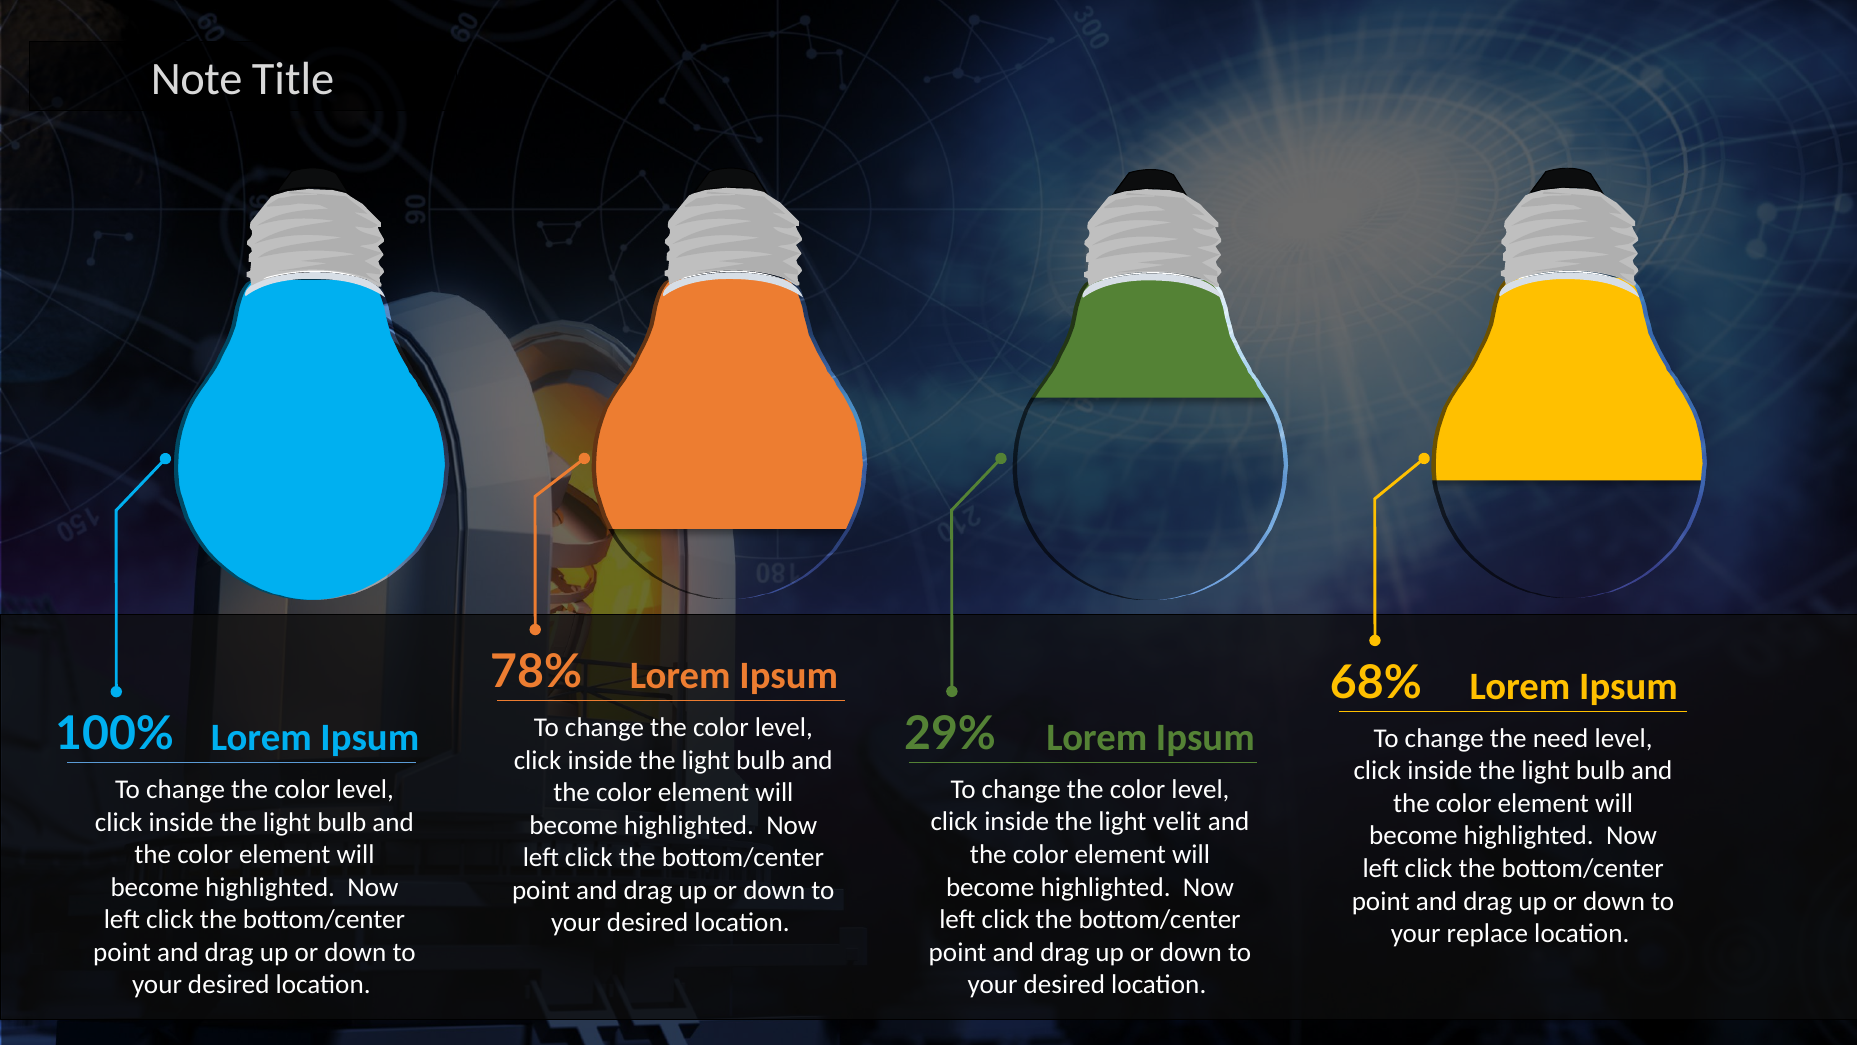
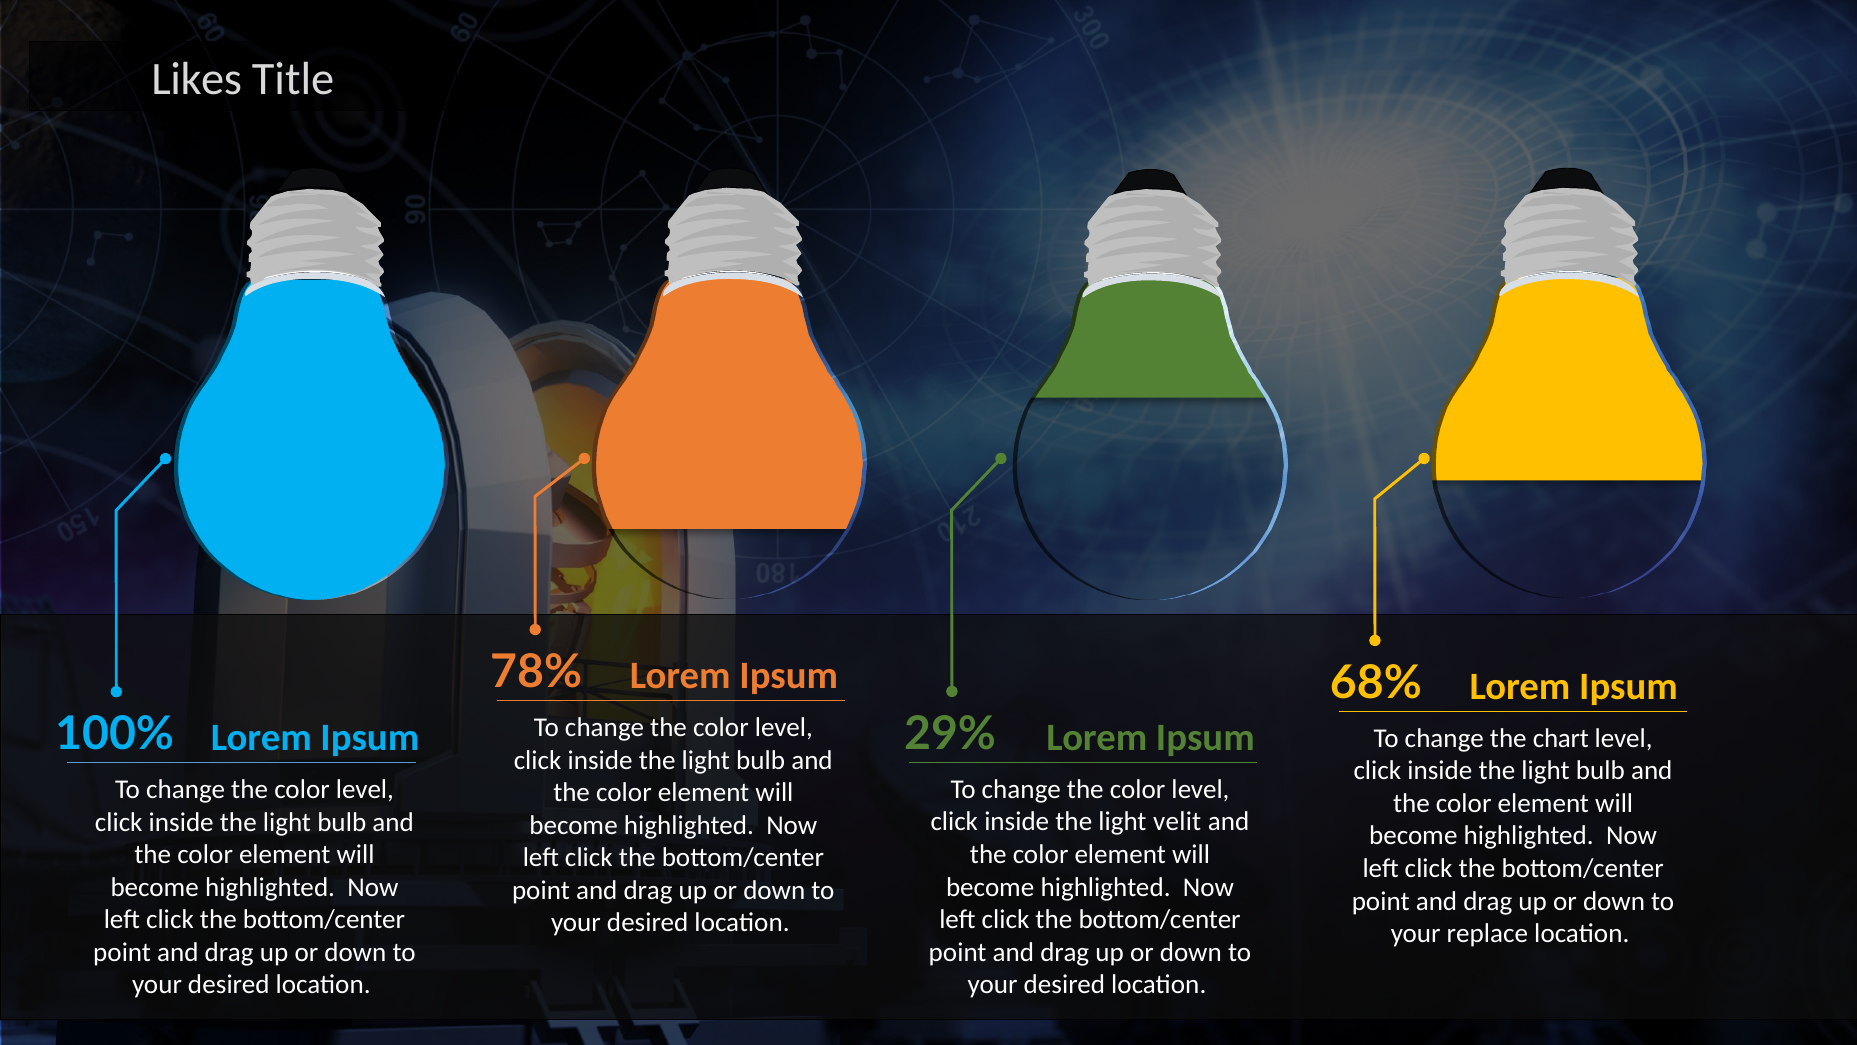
Note: Note -> Likes
need: need -> chart
